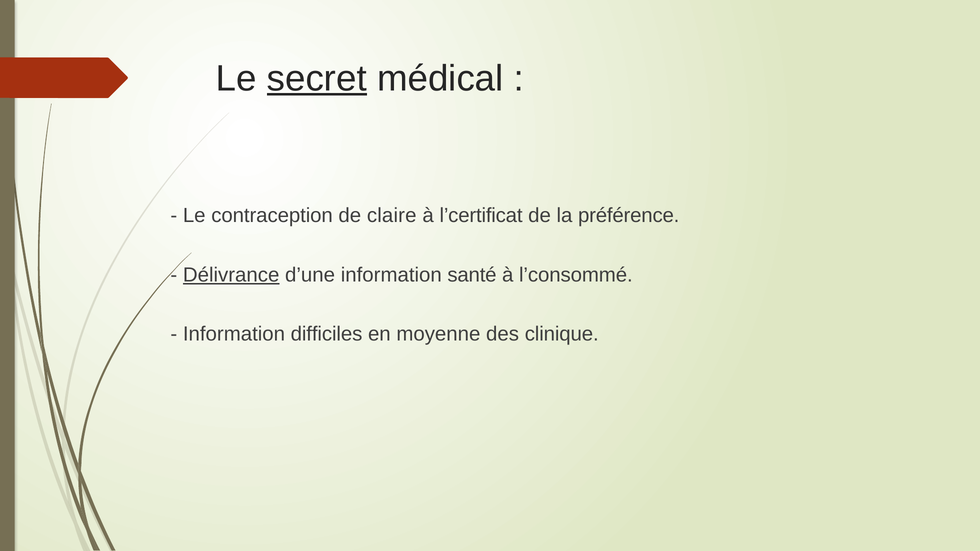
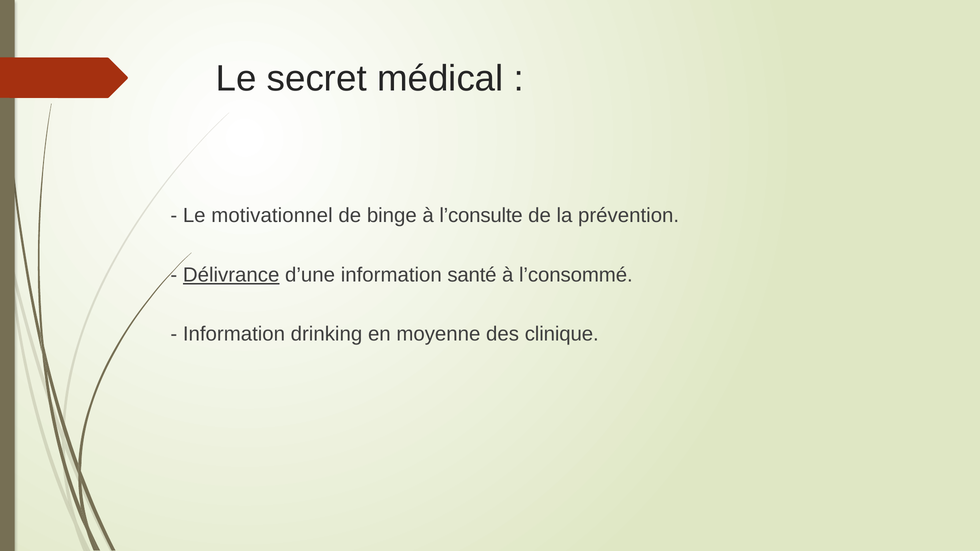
secret underline: present -> none
contraception: contraception -> motivationnel
claire: claire -> binge
l’certificat: l’certificat -> l’consulte
préférence: préférence -> prévention
difficiles: difficiles -> drinking
